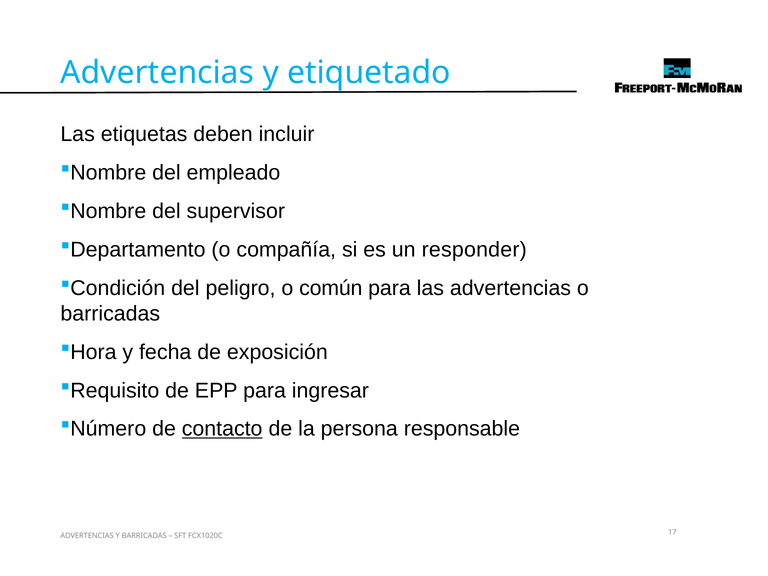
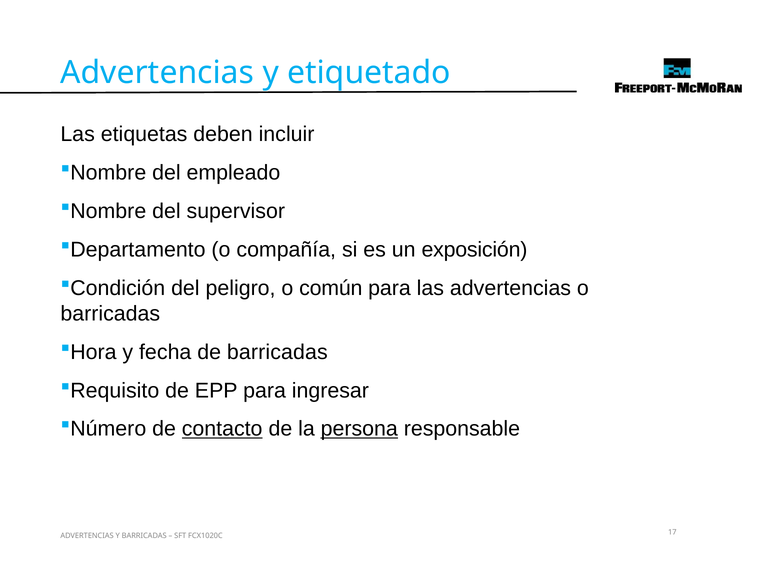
responder: responder -> exposición
de exposición: exposición -> barricadas
persona underline: none -> present
